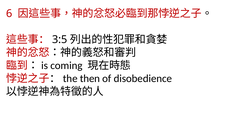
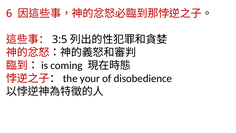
then: then -> your
